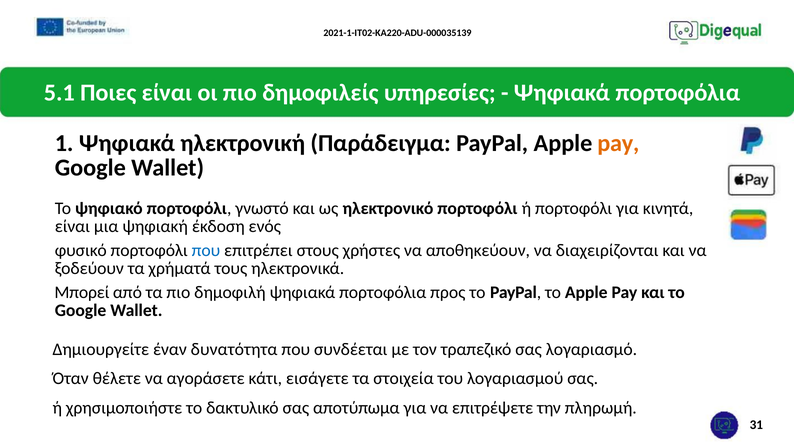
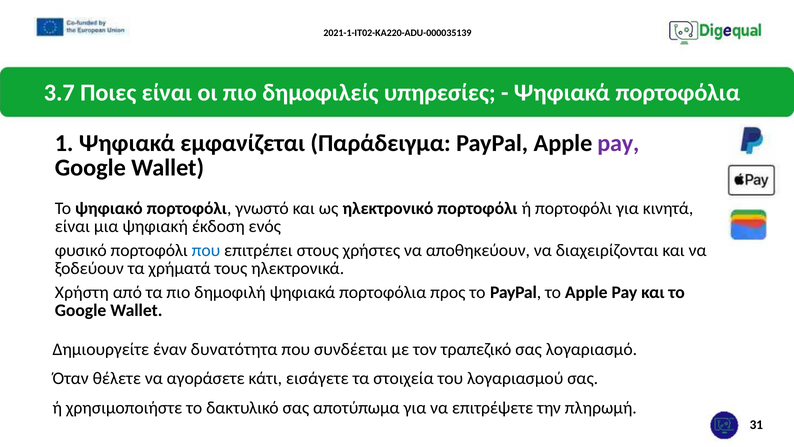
5.1: 5.1 -> 3.7
ηλεκτρονική: ηλεκτρονική -> εμφανίζεται
pay at (618, 143) colour: orange -> purple
Μπορεί: Μπορεί -> Χρήστη
